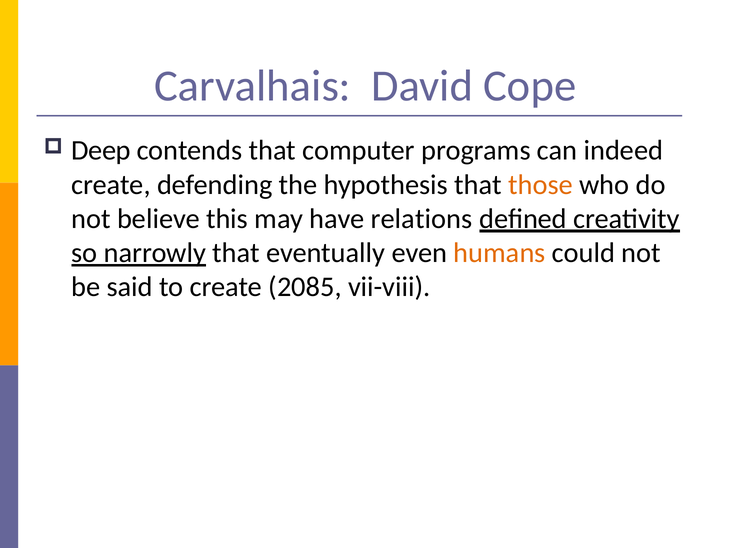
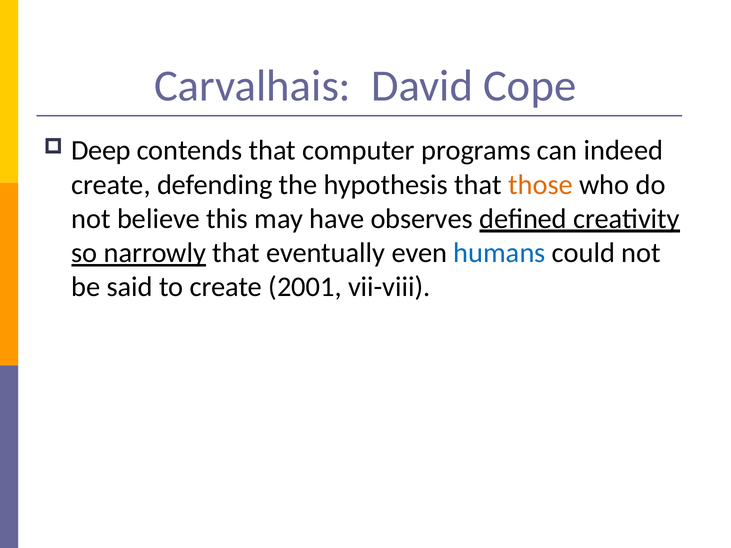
relations: relations -> observes
humans colour: orange -> blue
2085: 2085 -> 2001
